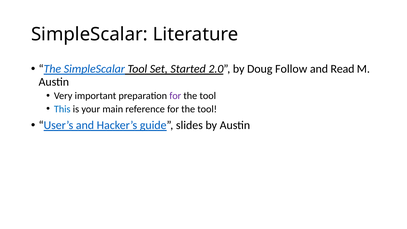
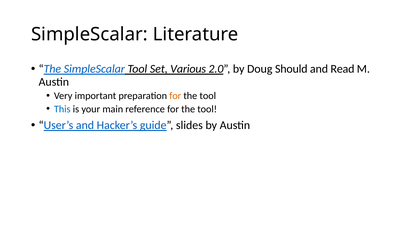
Started: Started -> Various
Follow: Follow -> Should
for at (175, 96) colour: purple -> orange
